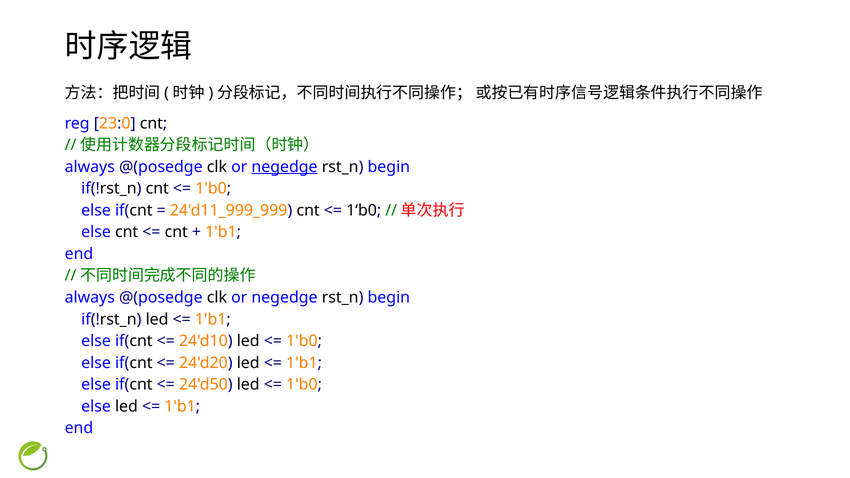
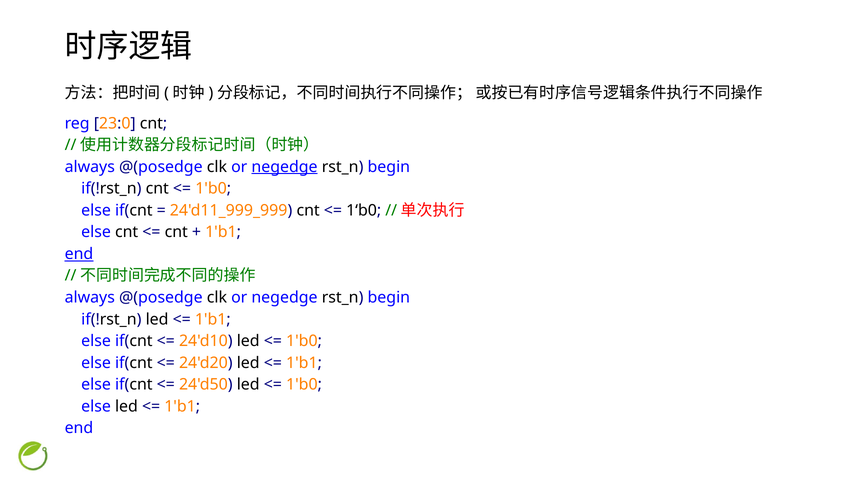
end at (79, 254) underline: none -> present
